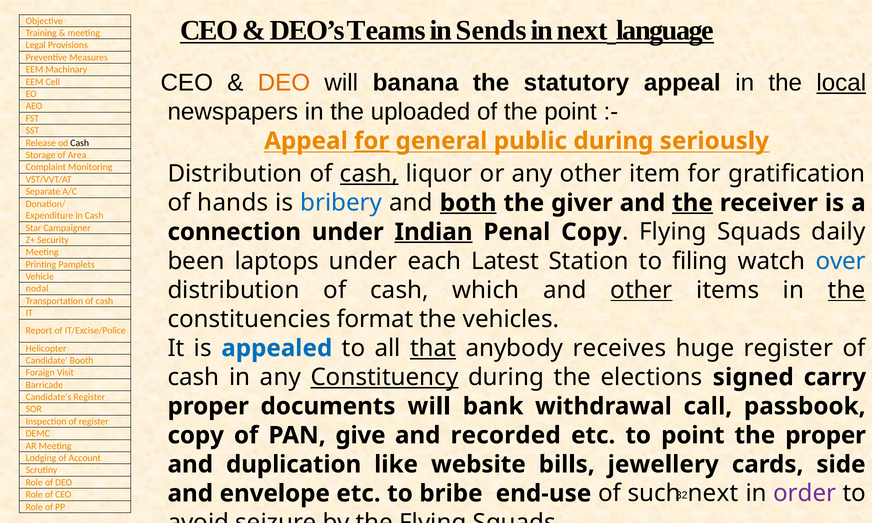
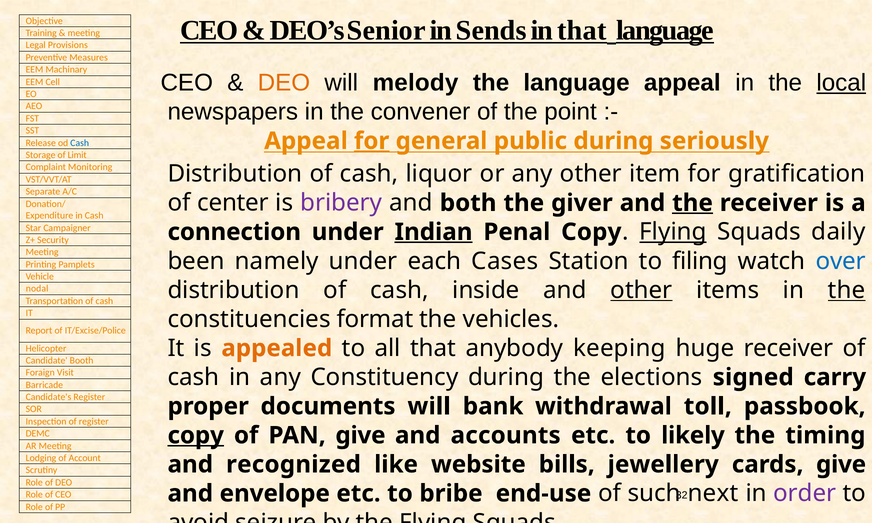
Teams: Teams -> Senior
in next: next -> that
banana: banana -> melody
the statutory: statutory -> language
uploaded: uploaded -> convener
Cash at (80, 143) colour: black -> blue
Area: Area -> Limit
cash at (369, 174) underline: present -> none
hands: hands -> center
bribery colour: blue -> purple
both underline: present -> none
Flying at (673, 232) underline: none -> present
laptops: laptops -> namely
Latest: Latest -> Cases
which: which -> inside
appealed colour: blue -> orange
that at (433, 348) underline: present -> none
receives: receives -> keeping
huge register: register -> receiver
Constituency underline: present -> none
call: call -> toll
copy at (196, 436) underline: none -> present
recorded: recorded -> accounts
to point: point -> likely
the proper: proper -> timing
duplication: duplication -> recognized
cards side: side -> give
